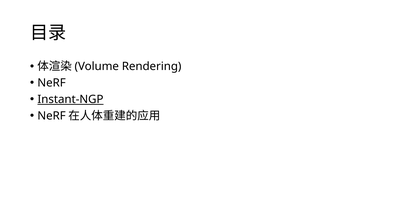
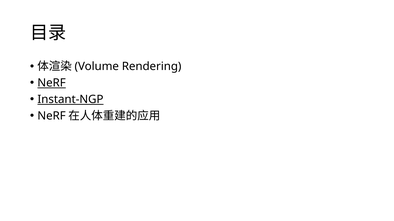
NeRF at (52, 83) underline: none -> present
